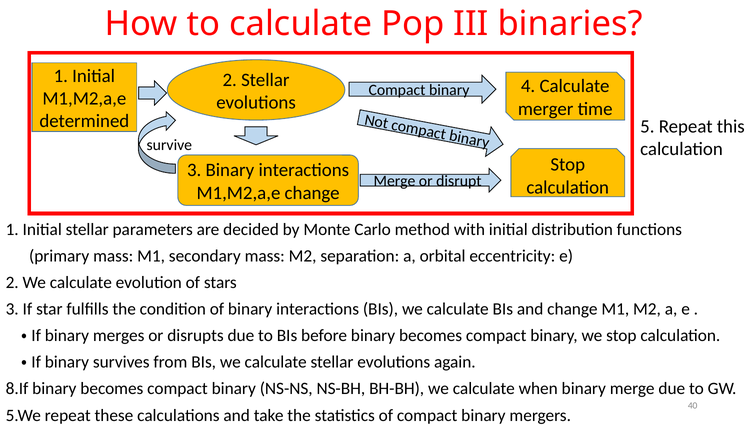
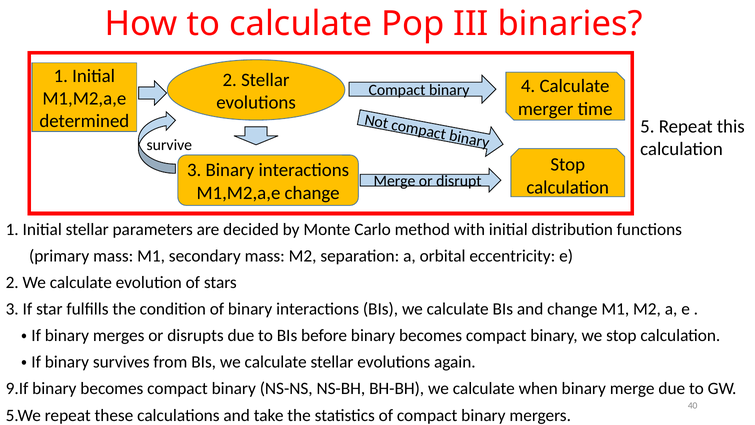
8.If: 8.If -> 9.If
